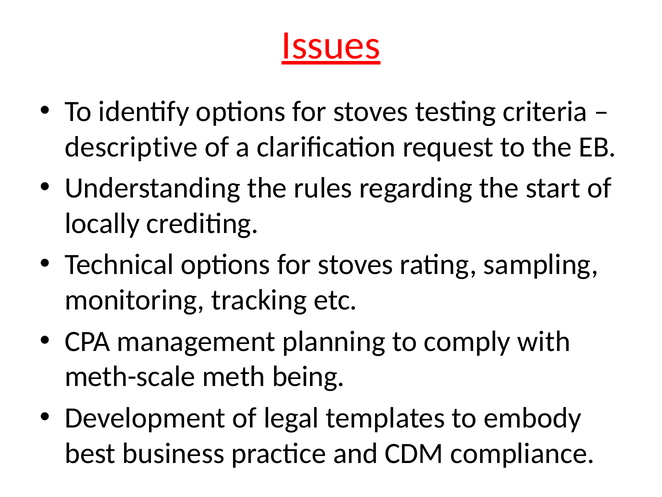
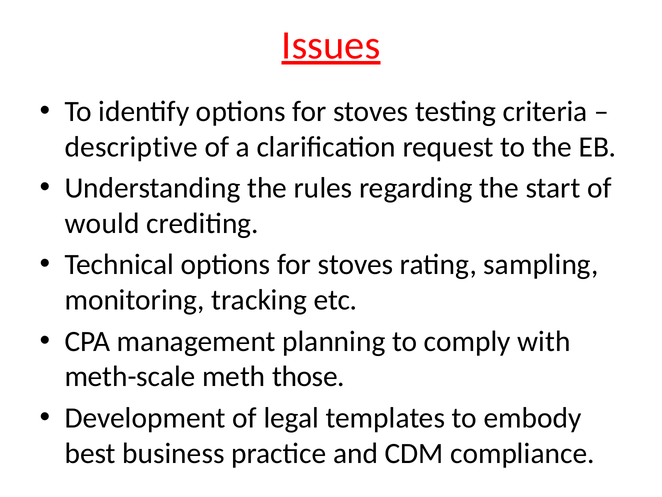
locally: locally -> would
being: being -> those
